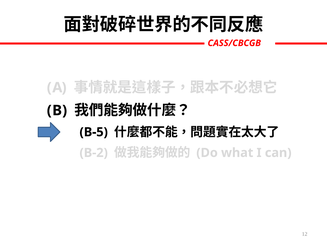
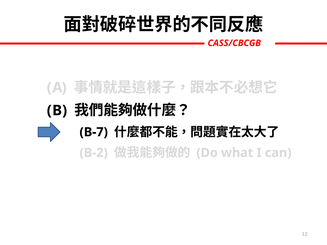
B-5: B-5 -> B-7
